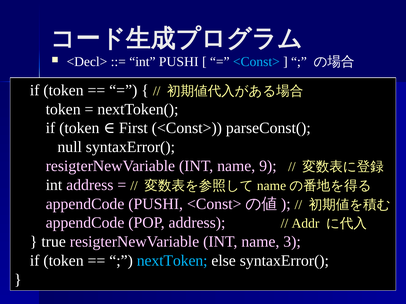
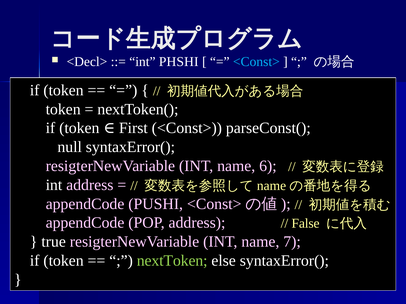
int PUSHI: PUSHI -> PHSHI
9: 9 -> 6
Addr: Addr -> False
3: 3 -> 7
nextToken colour: light blue -> light green
